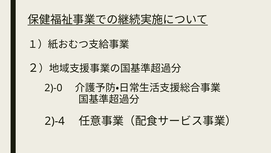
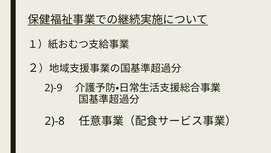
2)‐0: 2)‐0 -> 2)‐9
2)‐4: 2)‐4 -> 2)‐8
